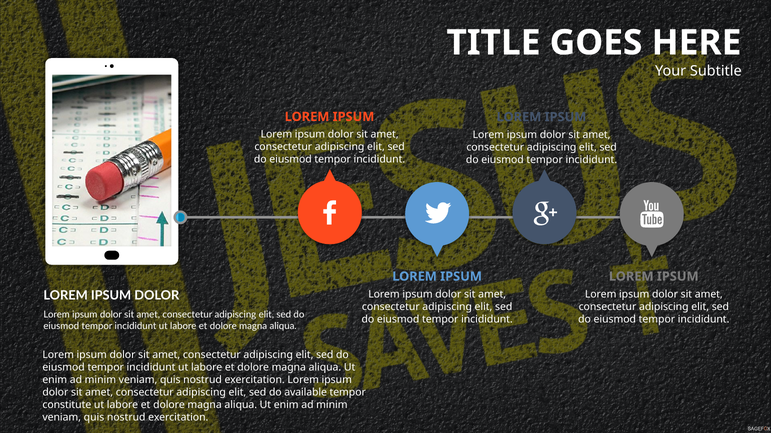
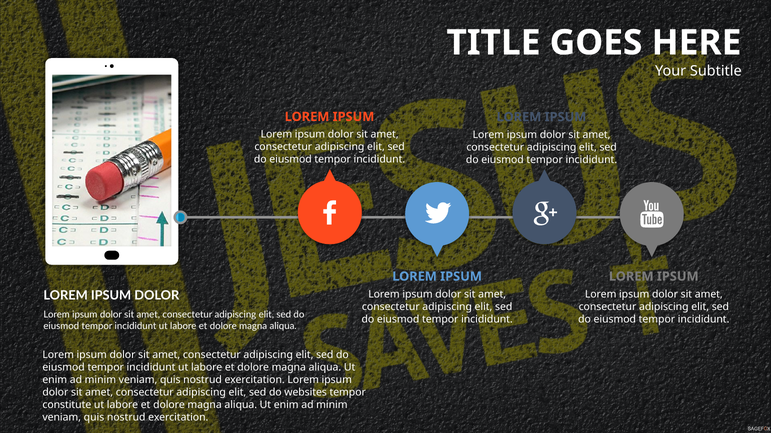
available: available -> websites
